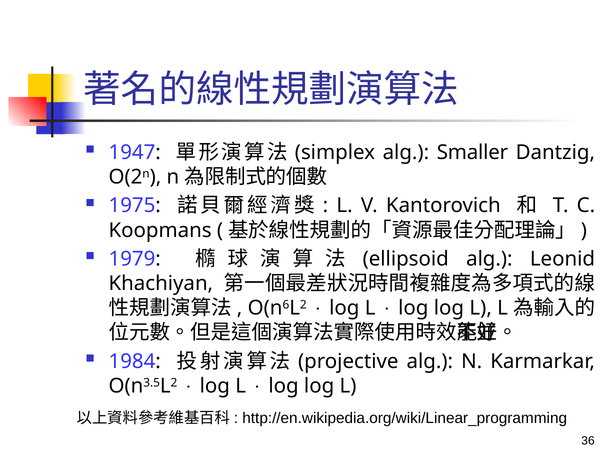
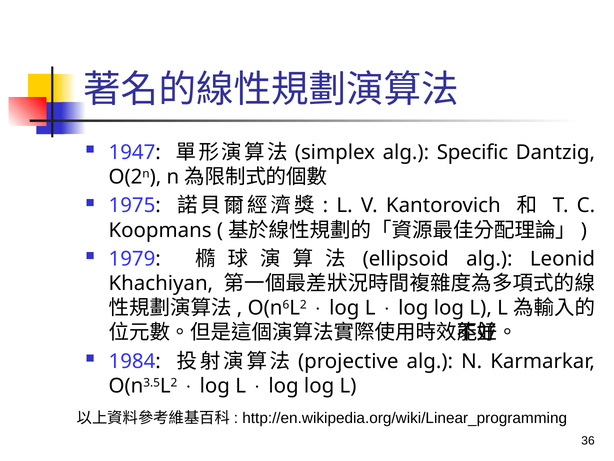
Smaller: Smaller -> Specific
